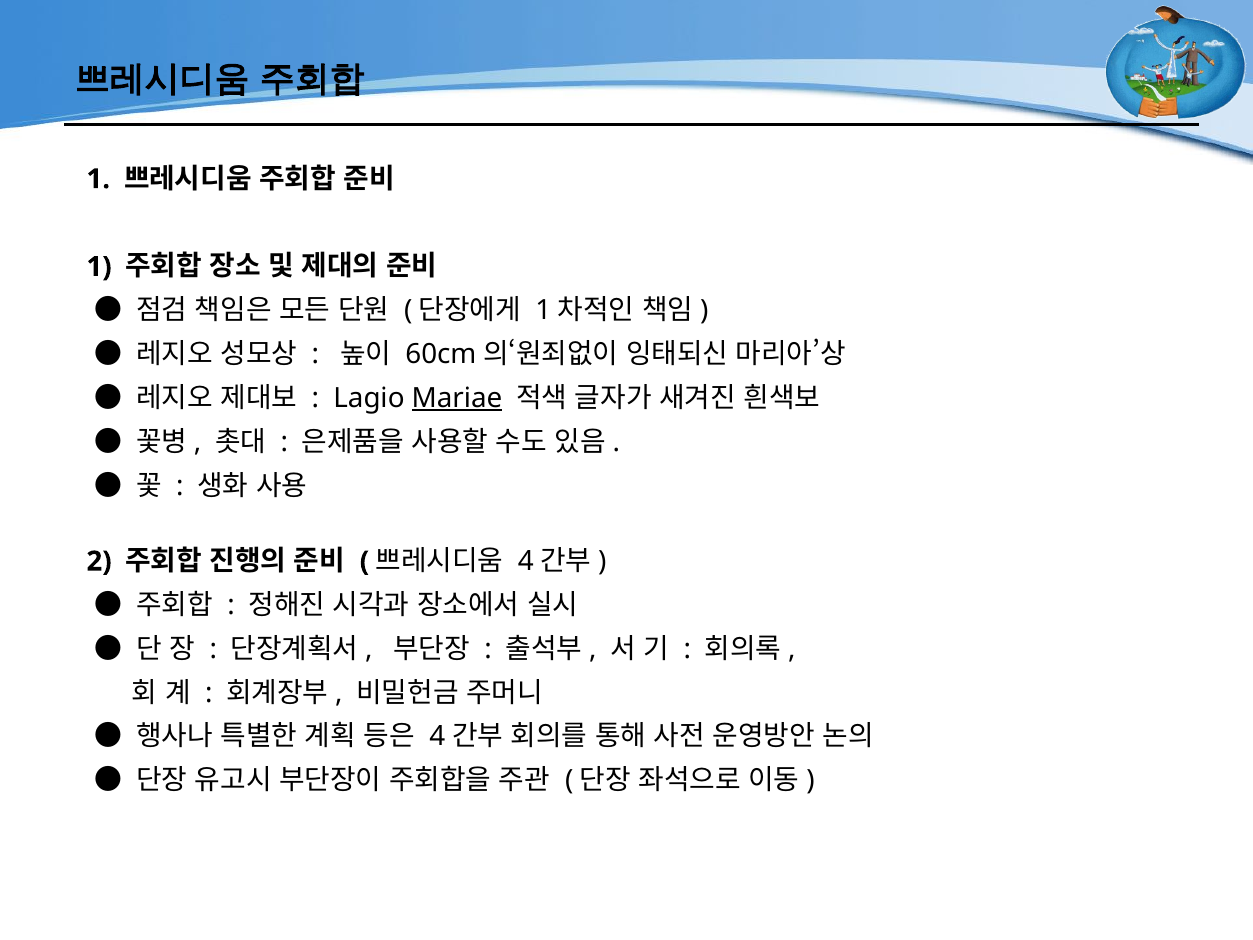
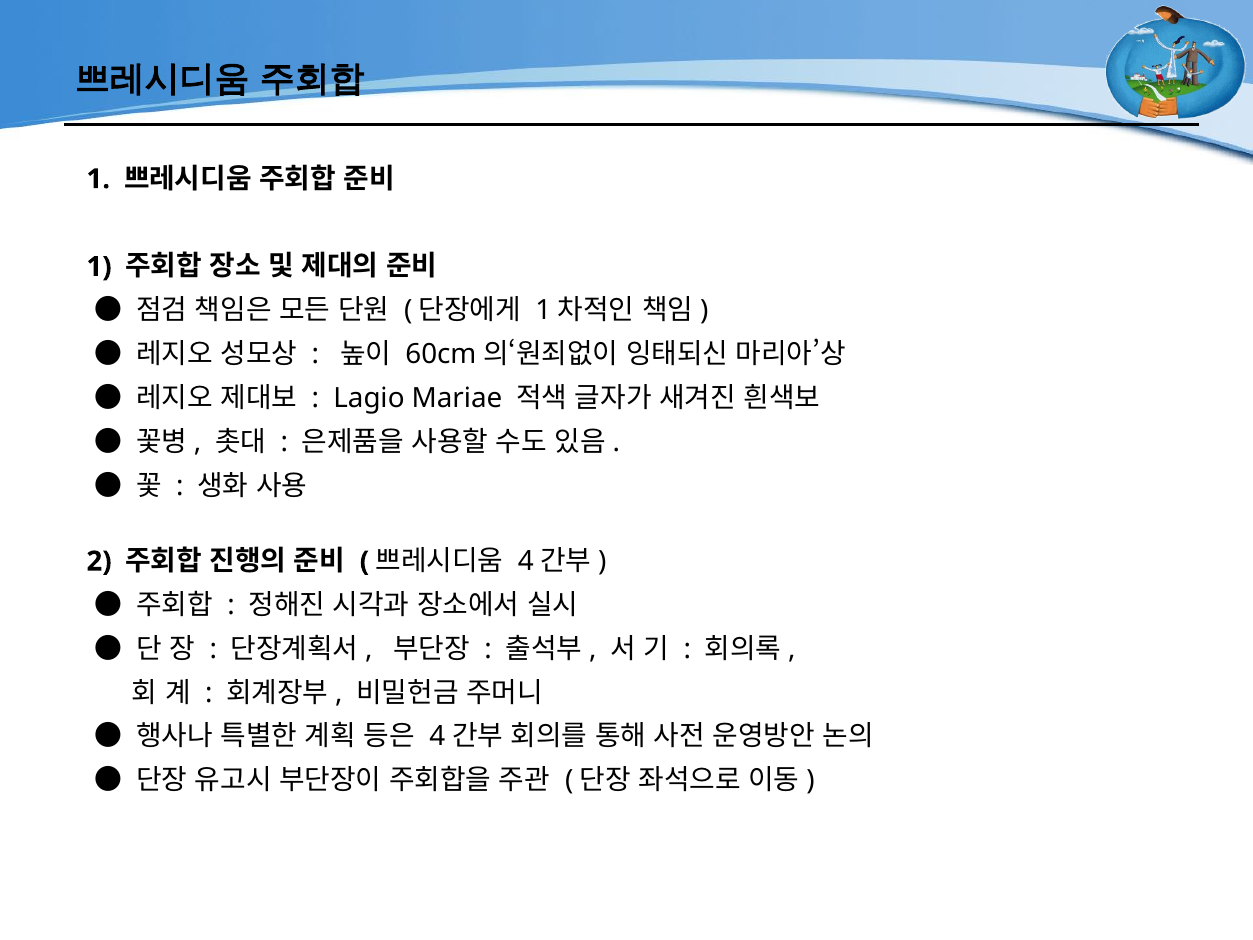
Mariae underline: present -> none
